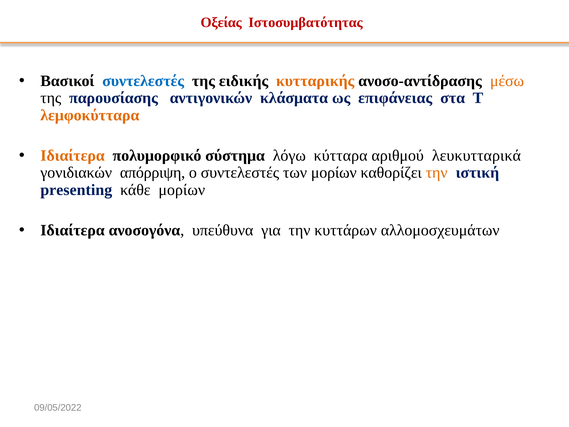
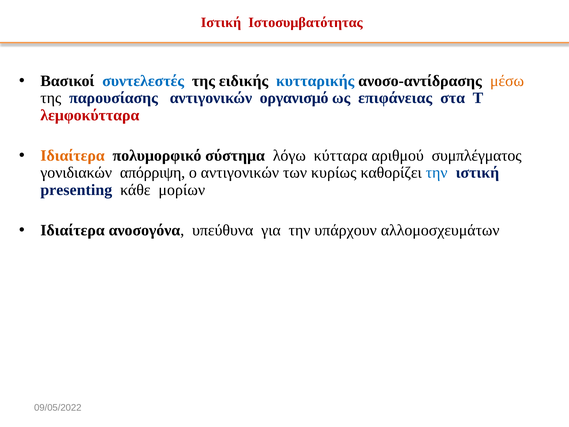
Οξείας at (221, 22): Οξείας -> Ιστική
κυτταρικής colour: orange -> blue
κλάσματα: κλάσματα -> οργανισμό
λεμφοκύτταρα colour: orange -> red
λευκυτταρικά: λευκυτταρικά -> συμπλέγματος
ο συντελεστές: συντελεστές -> αντιγονικών
των μορίων: μορίων -> κυρίως
την at (437, 173) colour: orange -> blue
κυττάρων: κυττάρων -> υπάρχουν
